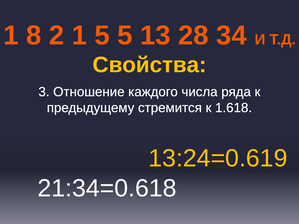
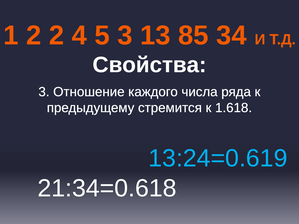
1 8: 8 -> 2
2 1: 1 -> 4
5 5: 5 -> 3
28: 28 -> 85
Свойства colour: yellow -> white
13:24=0.619 colour: yellow -> light blue
